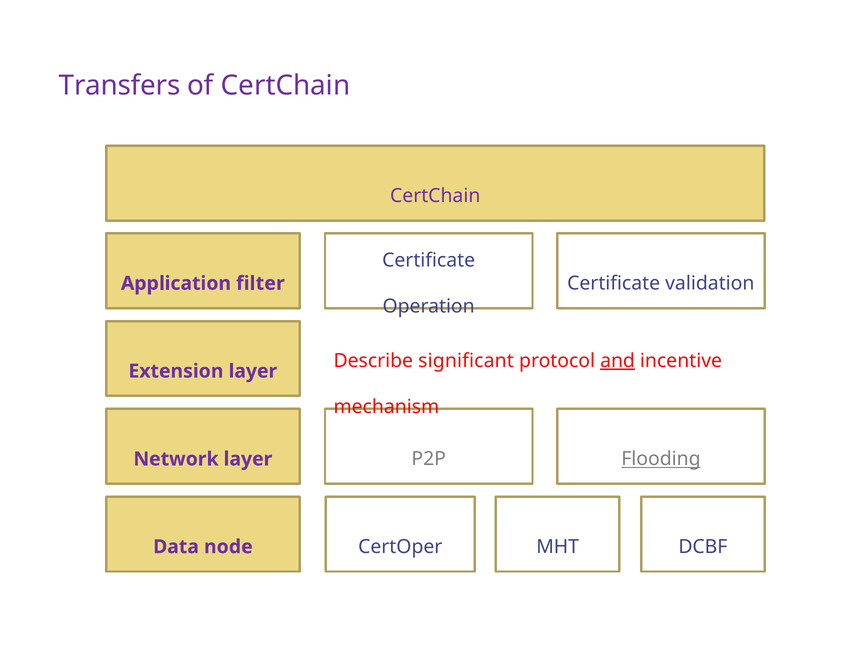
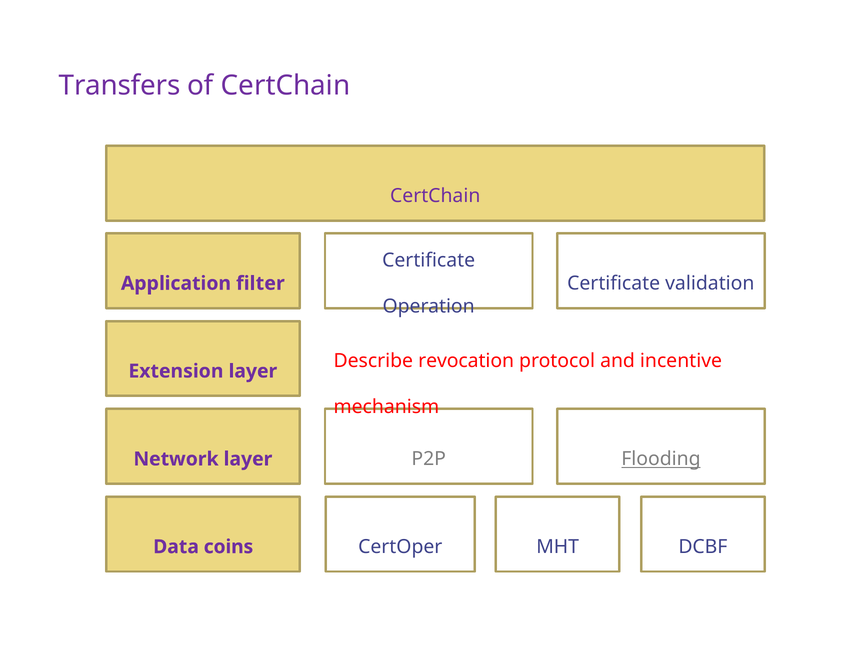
significant: significant -> revocation
and underline: present -> none
node: node -> coins
